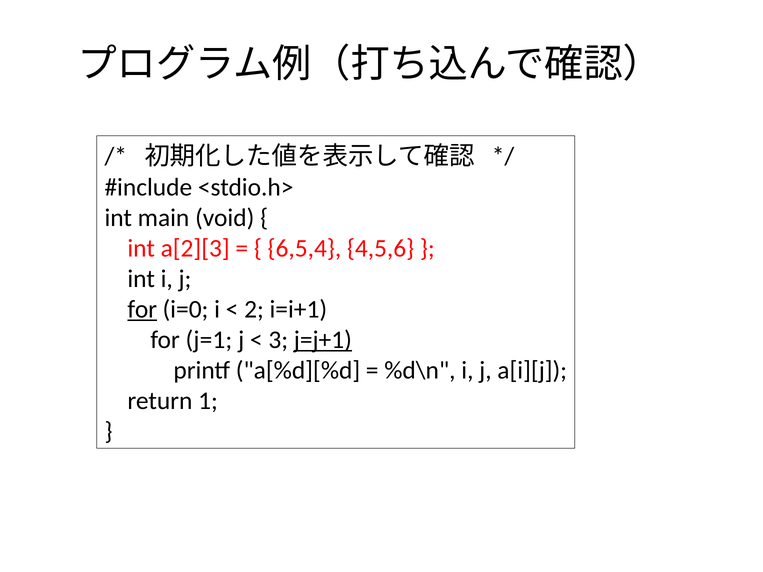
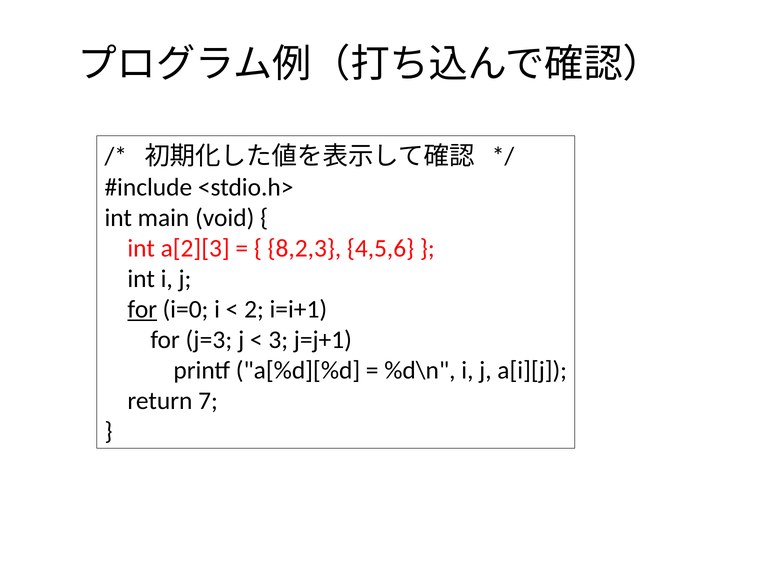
6,5,4: 6,5,4 -> 8,2,3
j=1: j=1 -> j=3
j=j+1 underline: present -> none
1: 1 -> 7
